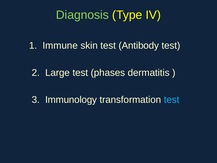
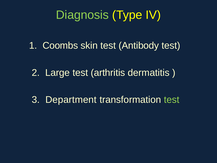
Immune: Immune -> Coombs
phases: phases -> arthritis
Immunology: Immunology -> Department
test at (172, 100) colour: light blue -> light green
